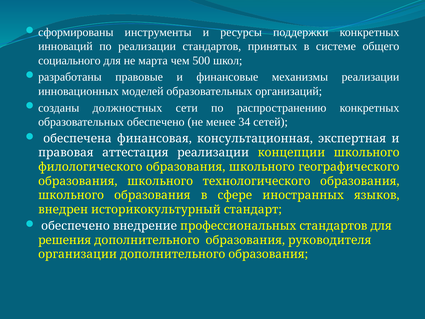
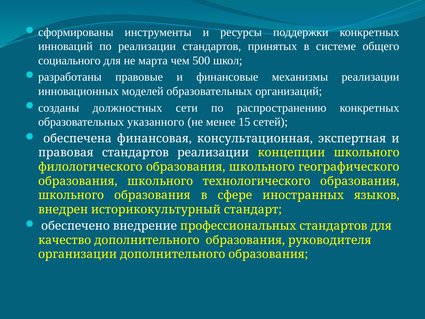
образовательных обеспечено: обеспечено -> указанного
34: 34 -> 15
правовая аттестация: аттестация -> стандартов
решения: решения -> качество
